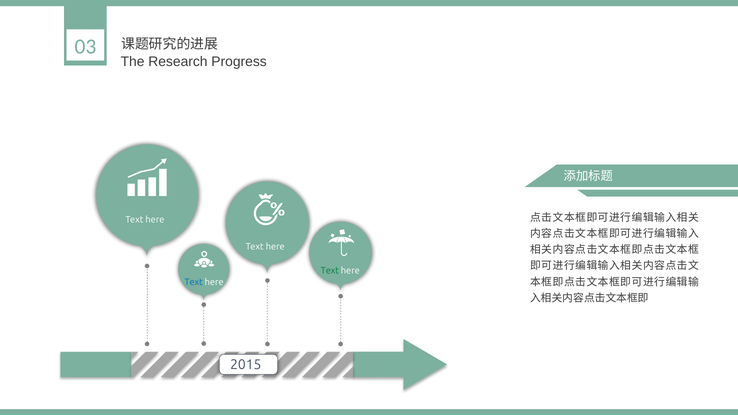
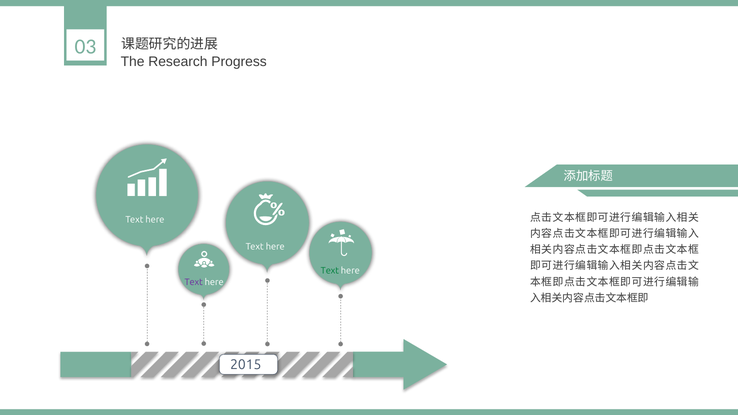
Text at (194, 282) colour: blue -> purple
